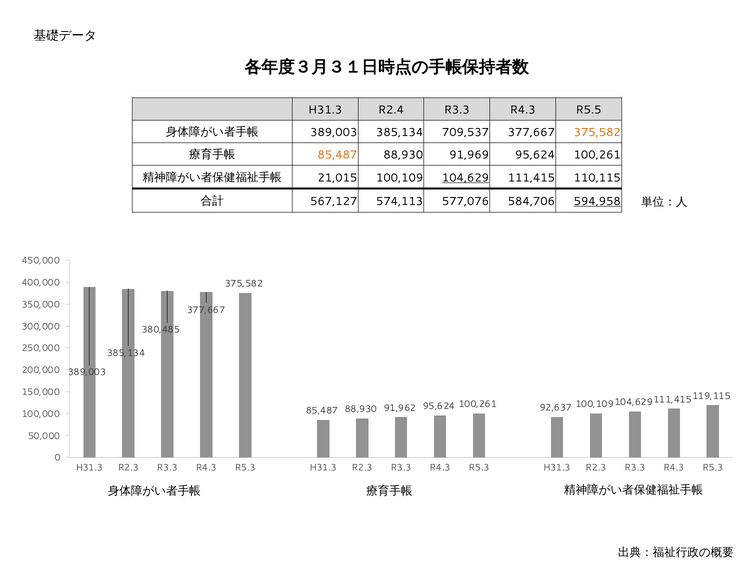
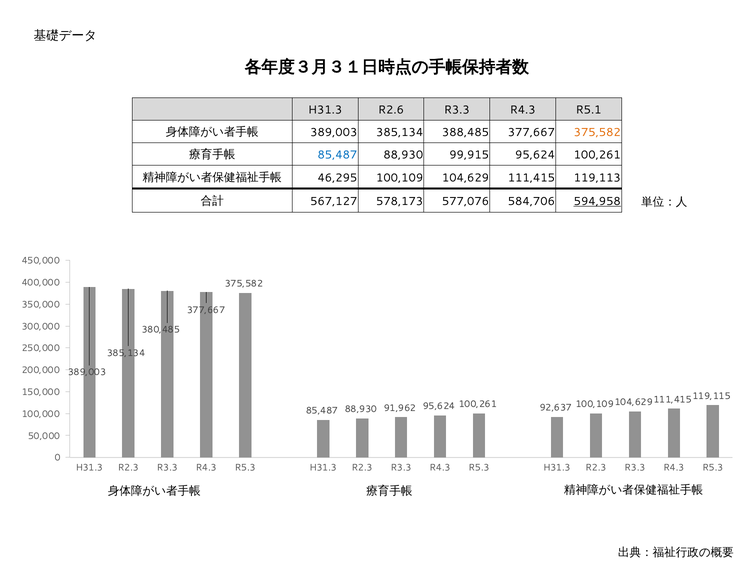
R2.4: R2.4 -> R2.6
R5.5: R5.5 -> R5.1
709,537: 709,537 -> 388,485
85,487 at (337, 155) colour: orange -> blue
91,969: 91,969 -> 99,915
21,015: 21,015 -> 46,295
104,629 at (465, 178) underline: present -> none
110,115: 110,115 -> 119,113
574,113: 574,113 -> 578,173
